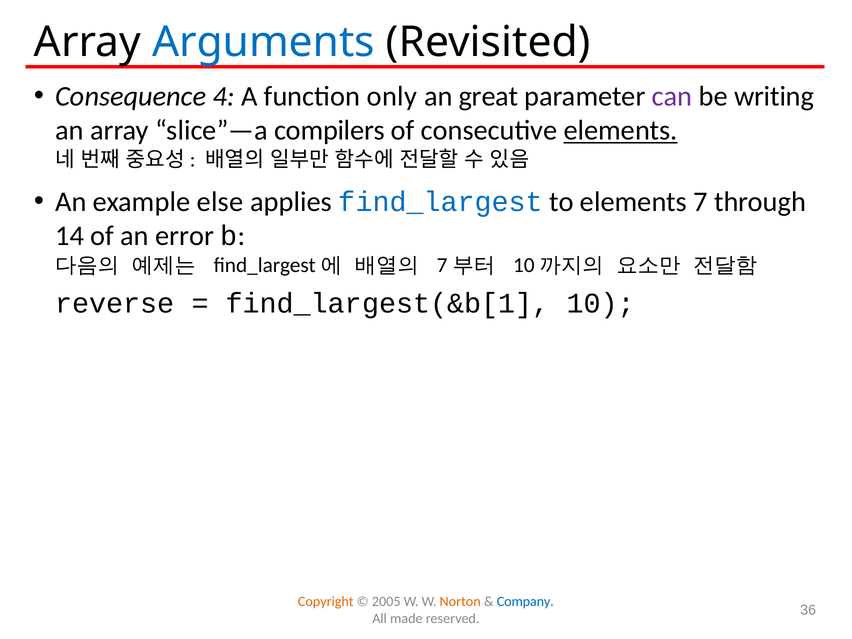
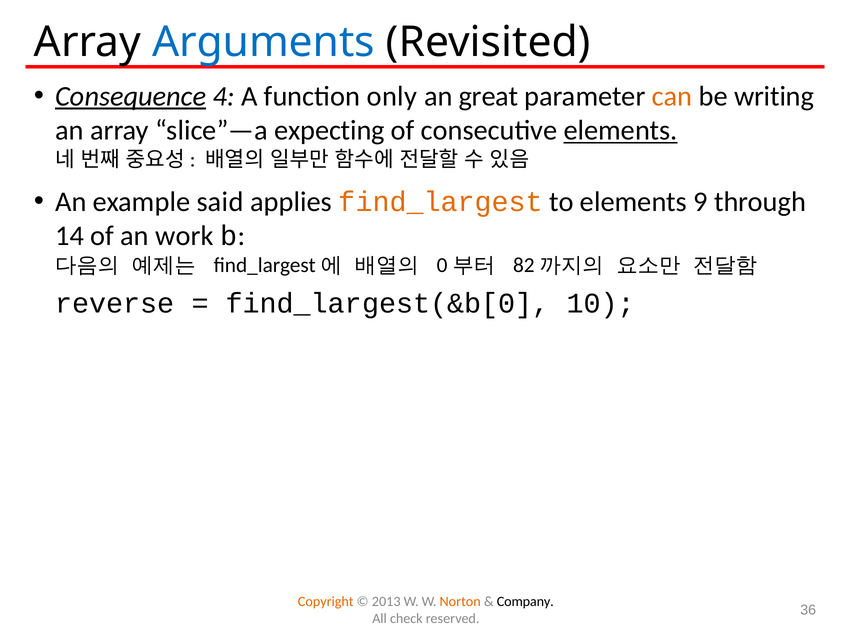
Consequence underline: none -> present
can colour: purple -> orange
compilers: compilers -> expecting
else: else -> said
find_largest at (441, 202) colour: blue -> orange
elements 7: 7 -> 9
error: error -> work
7 at (442, 265): 7 -> 0
10 at (524, 265): 10 -> 82
find_largest(&b[1: find_largest(&b[1 -> find_largest(&b[0
2005: 2005 -> 2013
Company colour: blue -> black
made: made -> check
